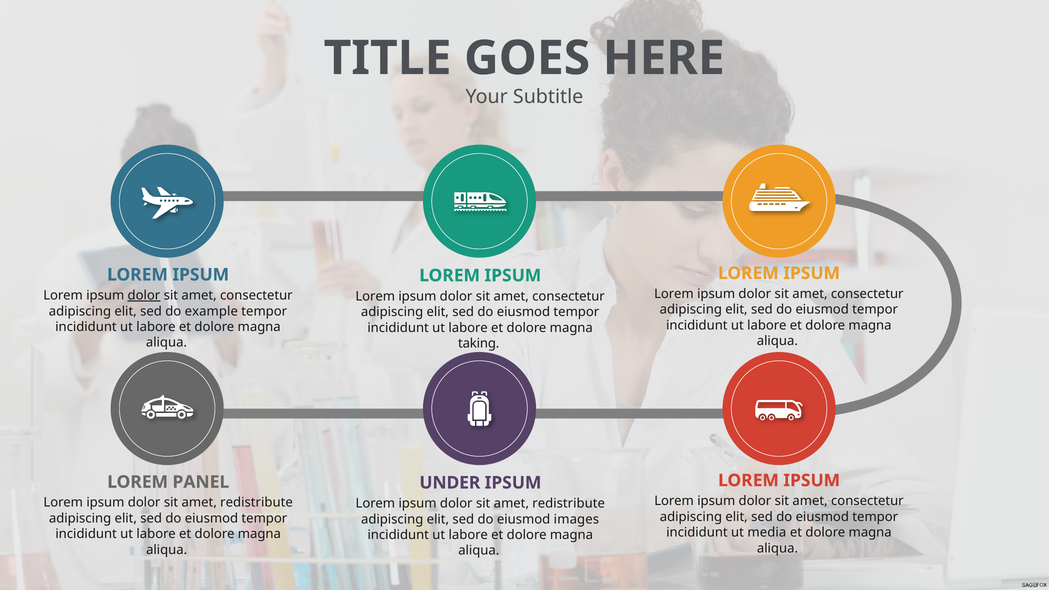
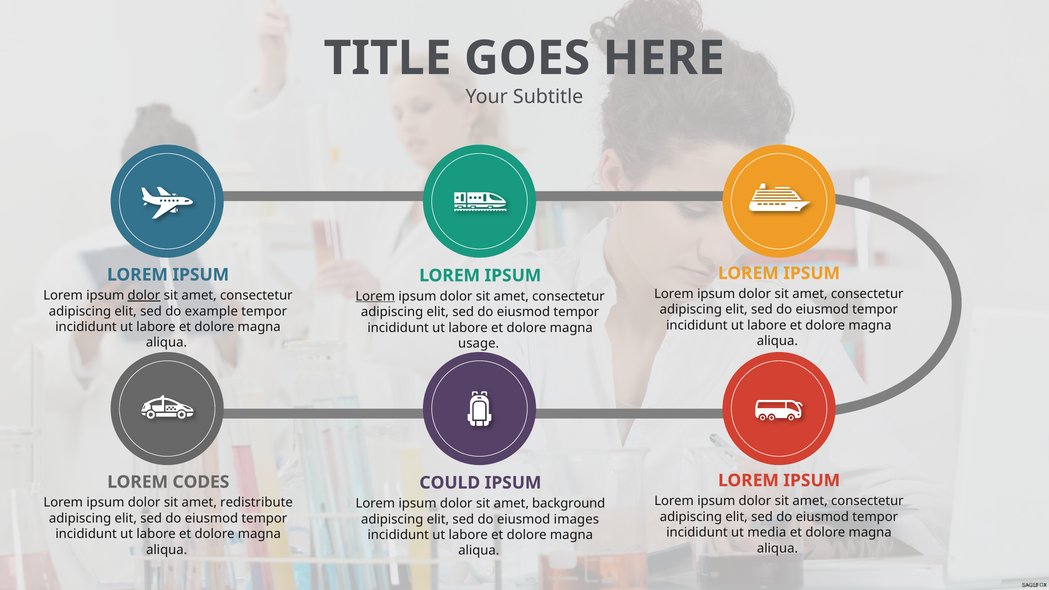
Lorem at (375, 296) underline: none -> present
taking: taking -> usage
PANEL: PANEL -> CODES
UNDER: UNDER -> COULD
redistribute at (569, 503): redistribute -> background
